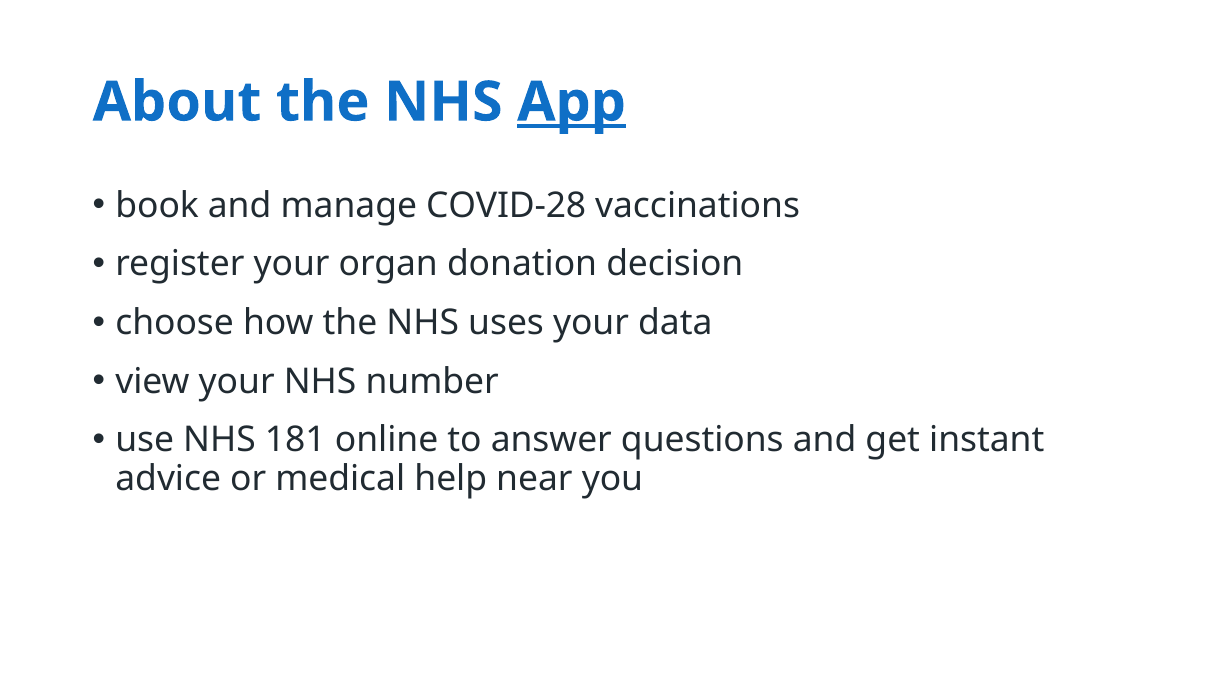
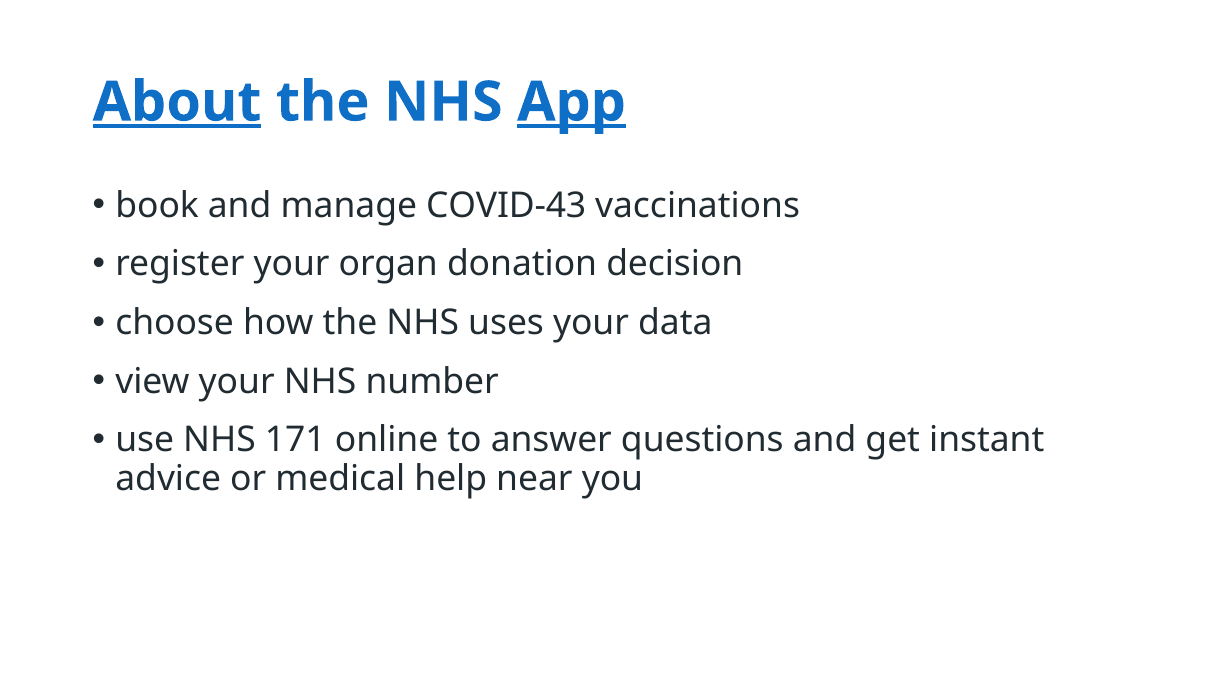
About underline: none -> present
COVID-28: COVID-28 -> COVID-43
181: 181 -> 171
